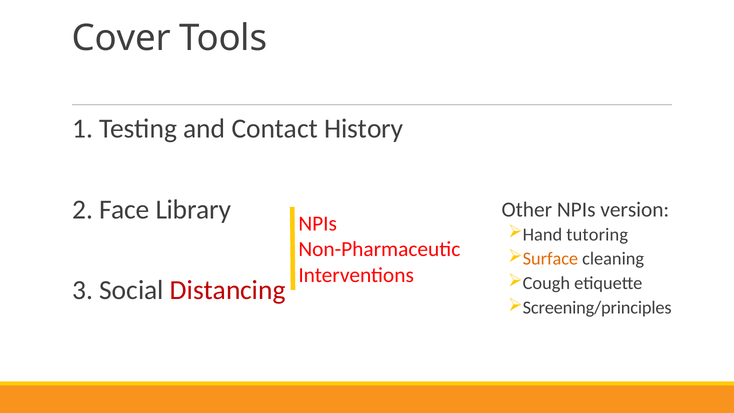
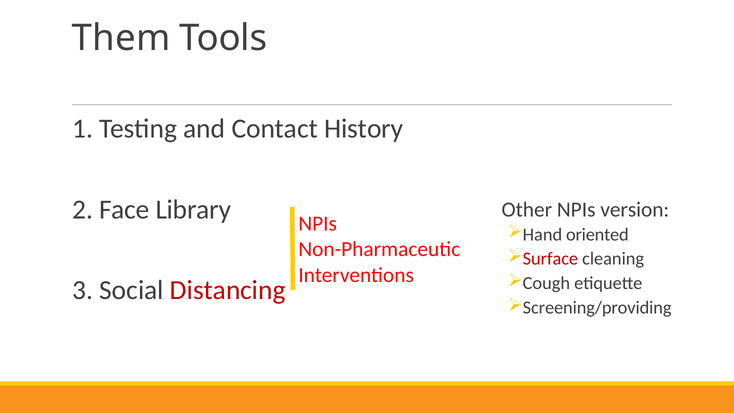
Cover: Cover -> Them
tutoring: tutoring -> oriented
Surface colour: orange -> red
Screening/principles: Screening/principles -> Screening/providing
